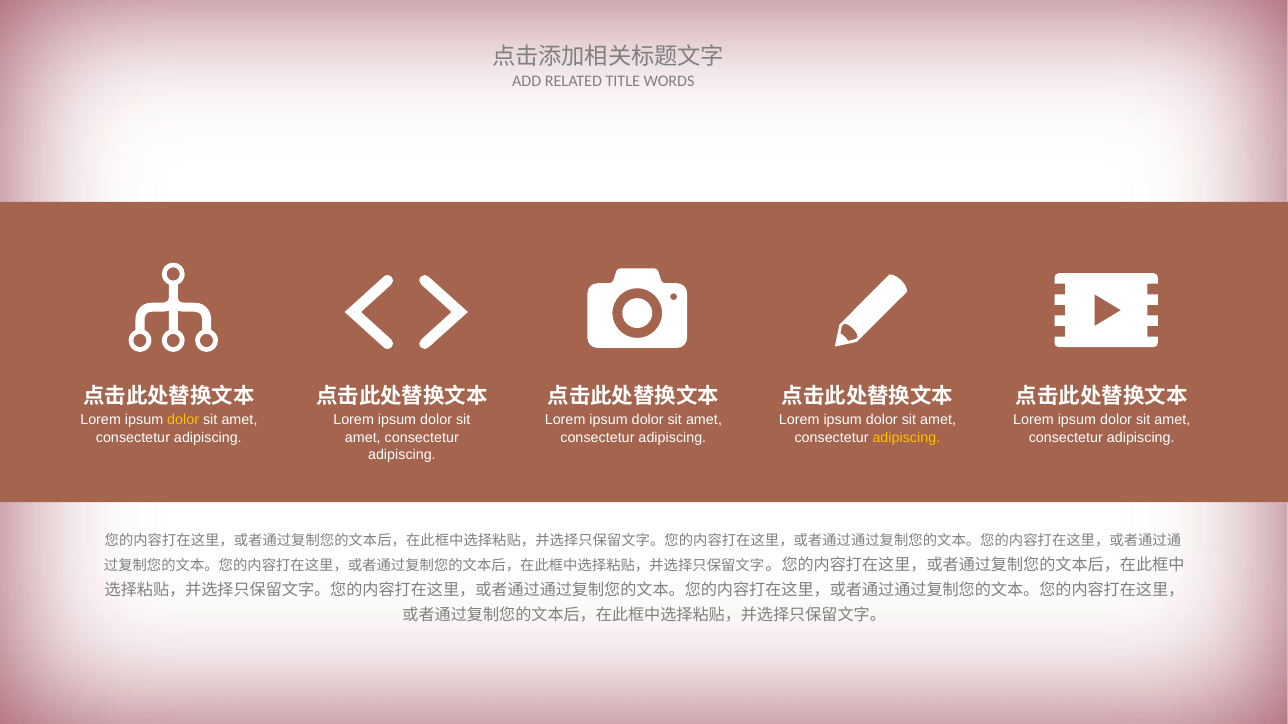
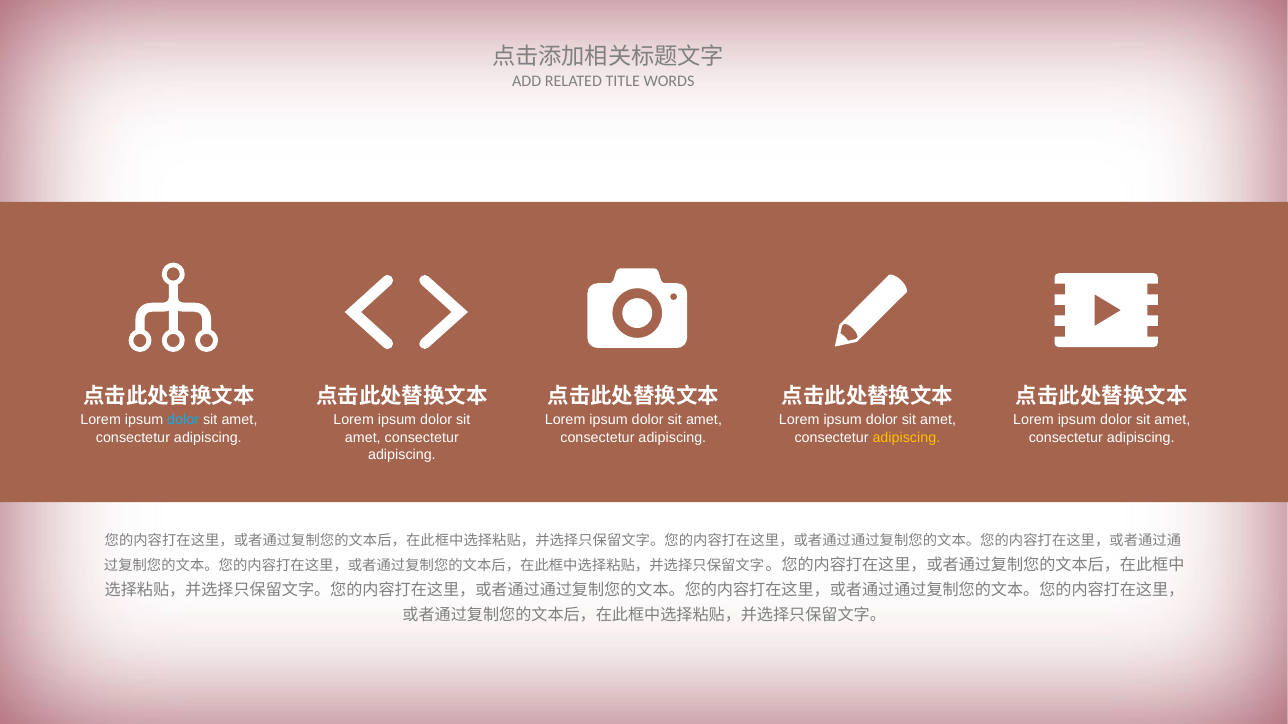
dolor at (183, 421) colour: yellow -> light blue
